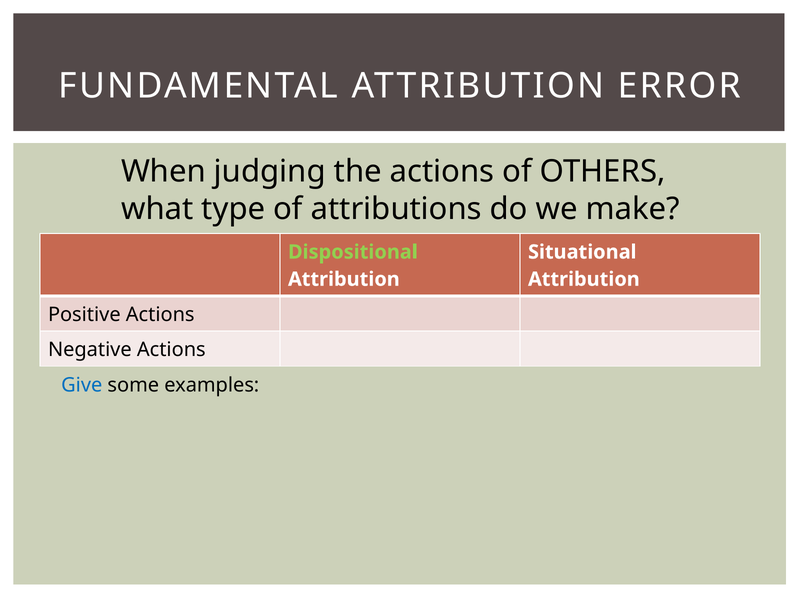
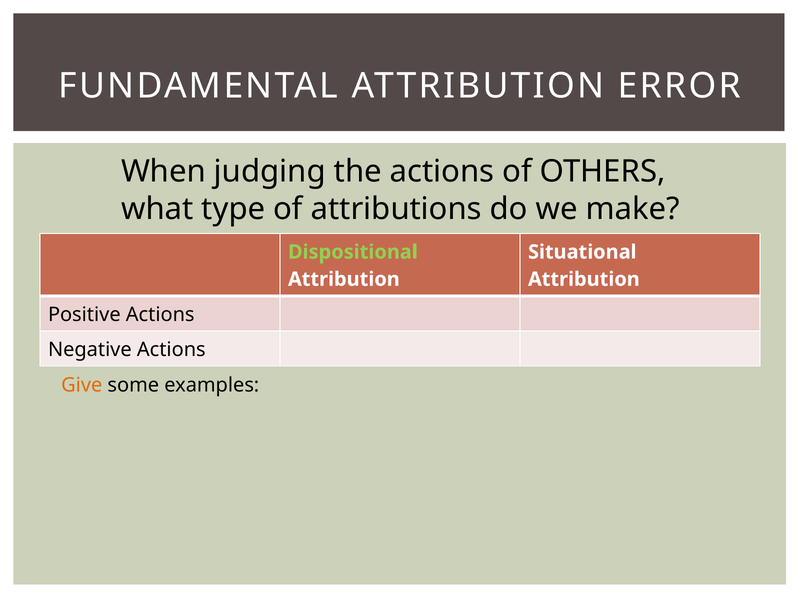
Give colour: blue -> orange
